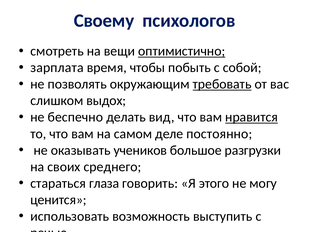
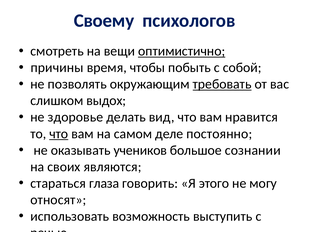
зарплата: зарплата -> причины
беспечно: беспечно -> здоровье
нравится underline: present -> none
что at (59, 134) underline: none -> present
разгрузки: разгрузки -> сознании
среднего: среднего -> являются
ценится: ценится -> относят
